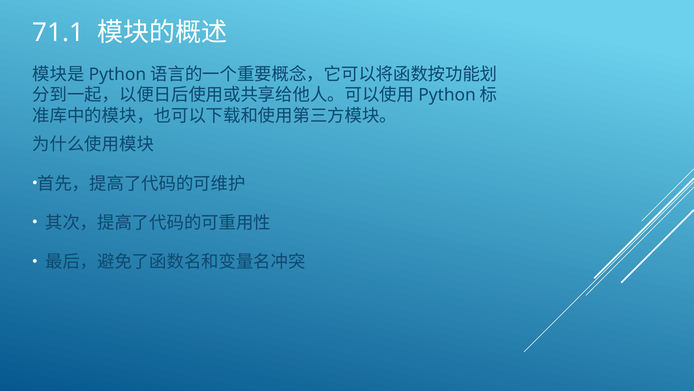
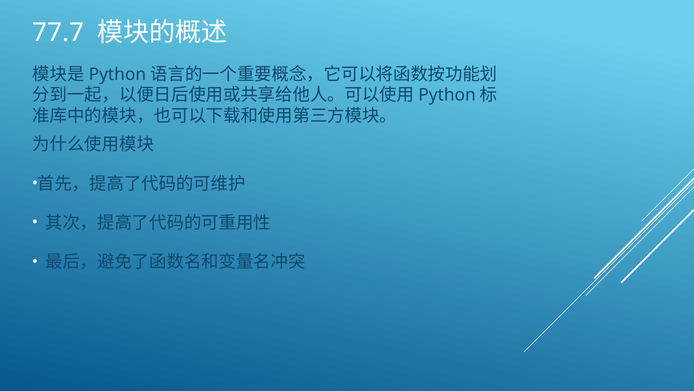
71.1: 71.1 -> 77.7
